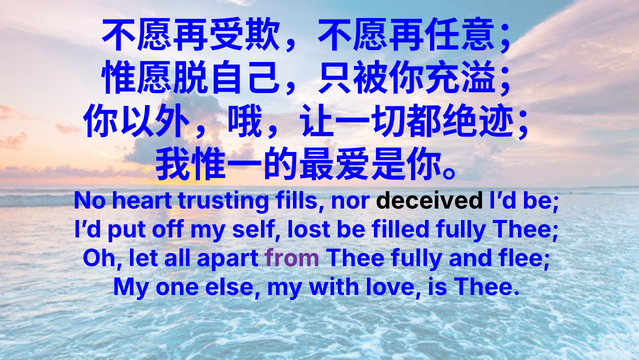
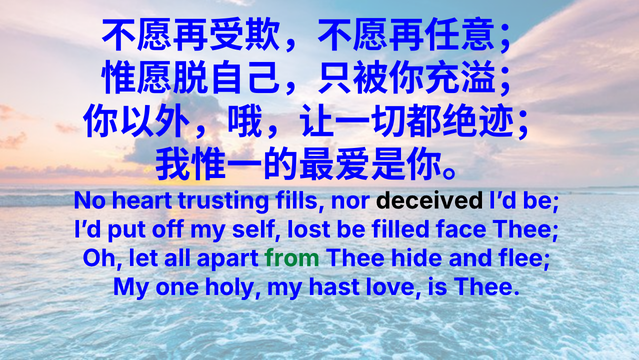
filled fully: fully -> face
from colour: purple -> green
Thee fully: fully -> hide
else: else -> holy
with: with -> hast
